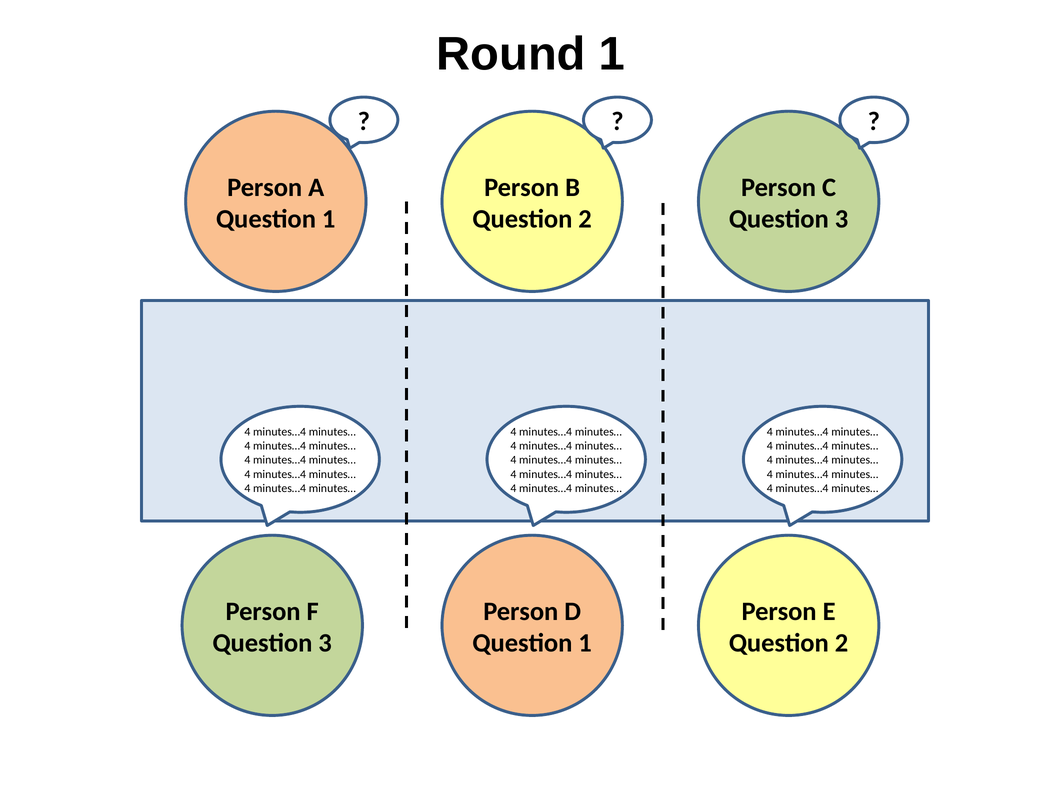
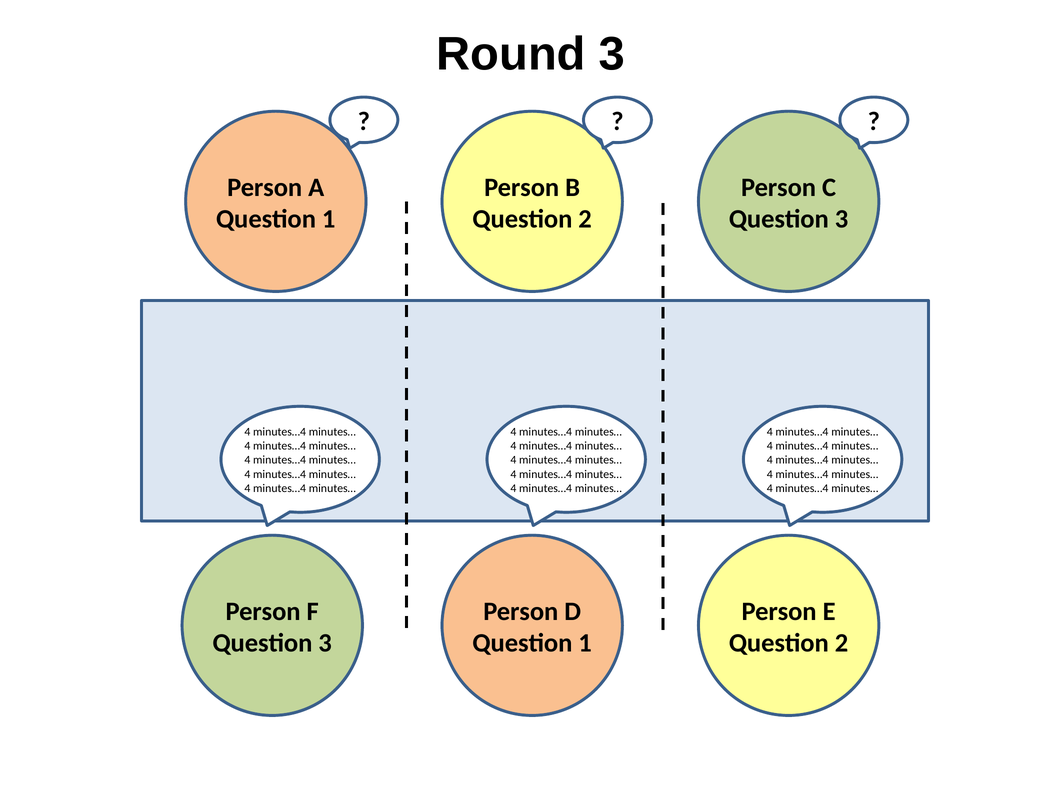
Round 1: 1 -> 3
